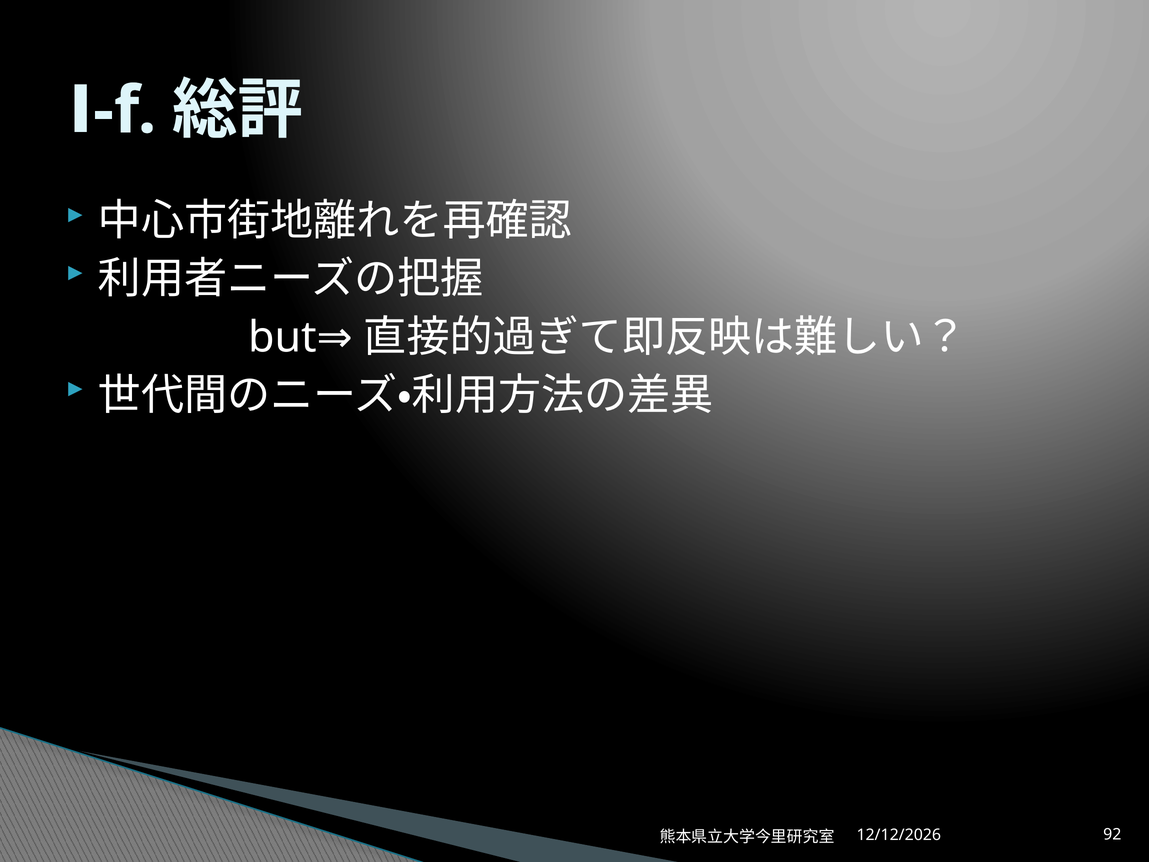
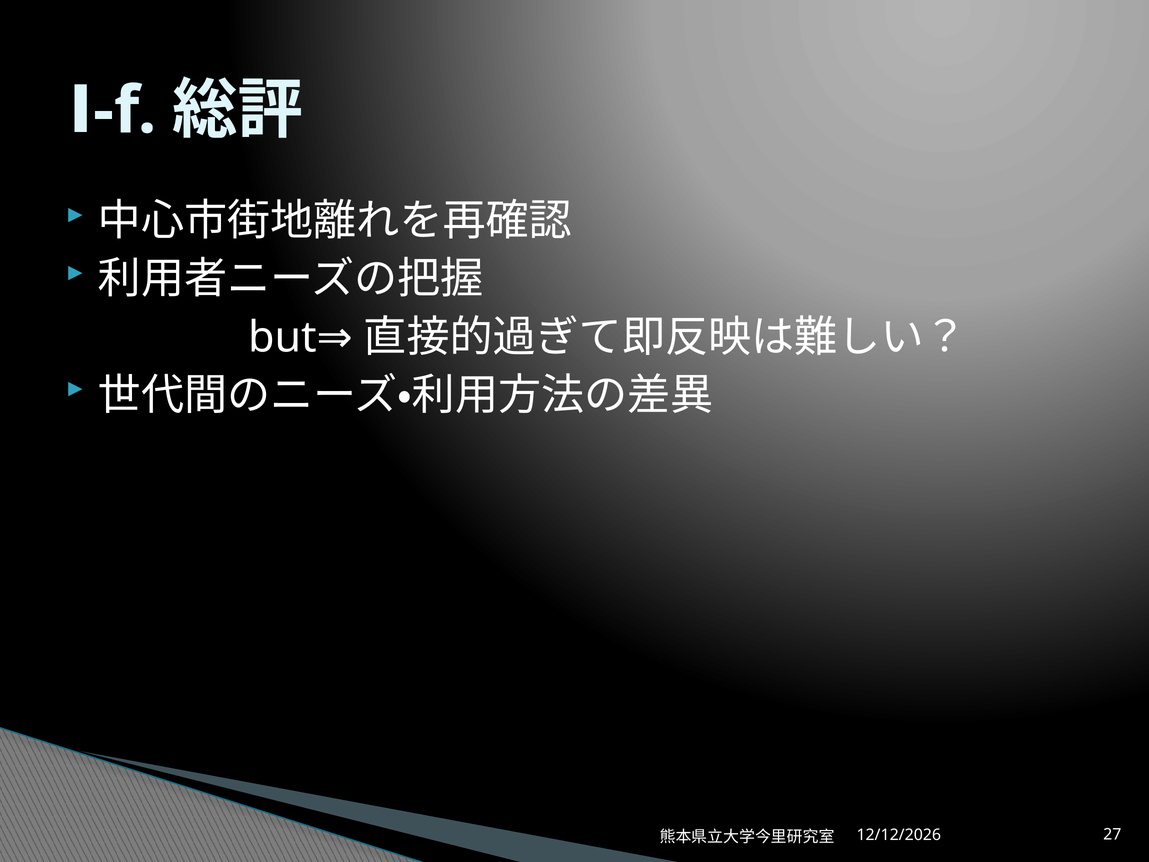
92: 92 -> 27
